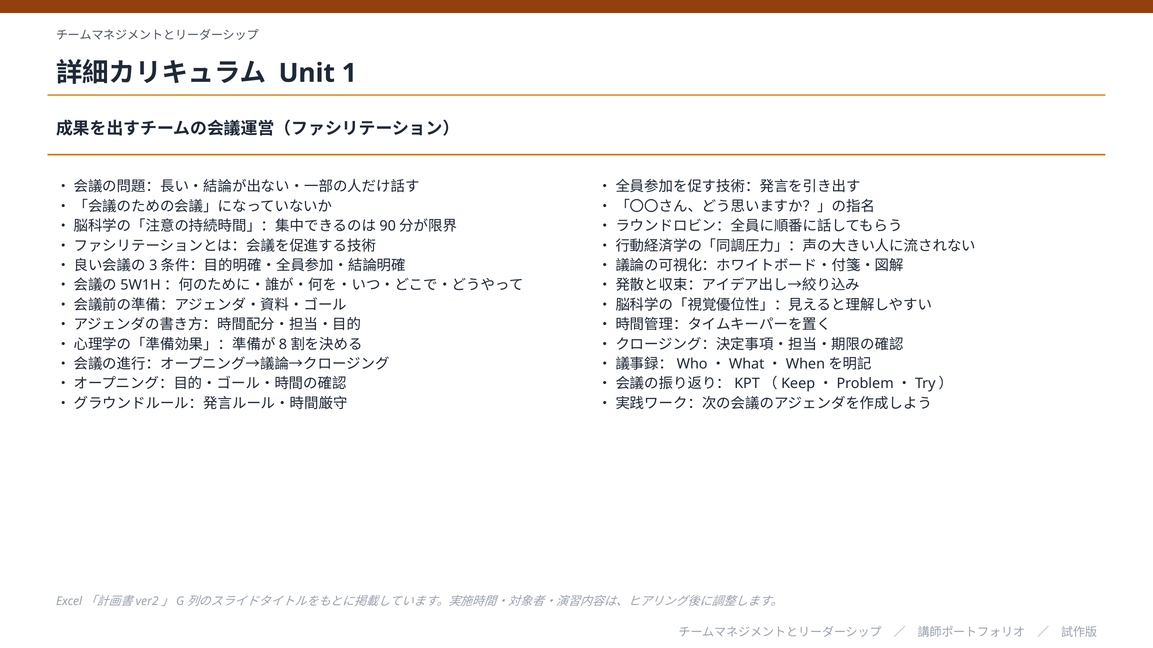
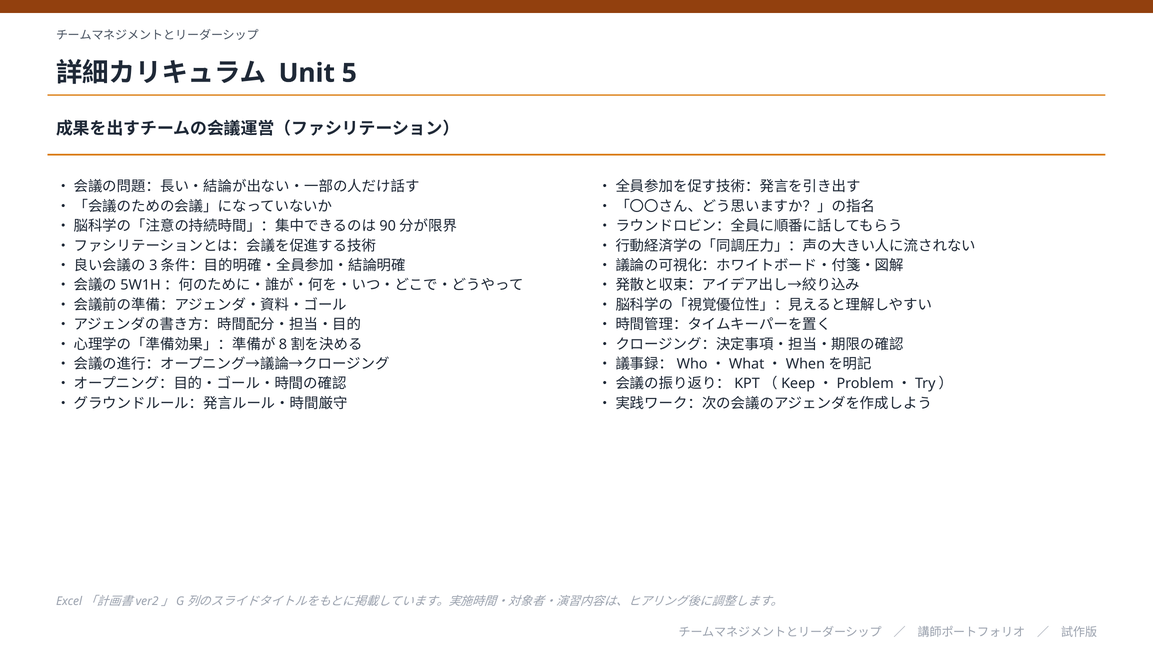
1: 1 -> 5
